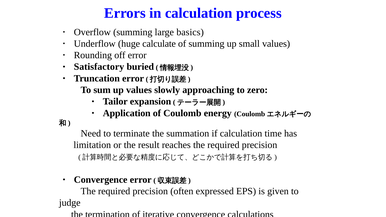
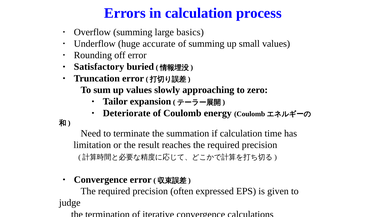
calculate: calculate -> accurate
Application: Application -> Deteriorate
